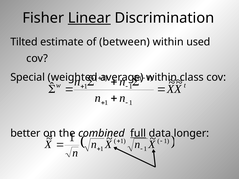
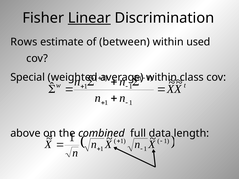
Tilted: Tilted -> Rows
better: better -> above
full underline: present -> none
longer: longer -> length
